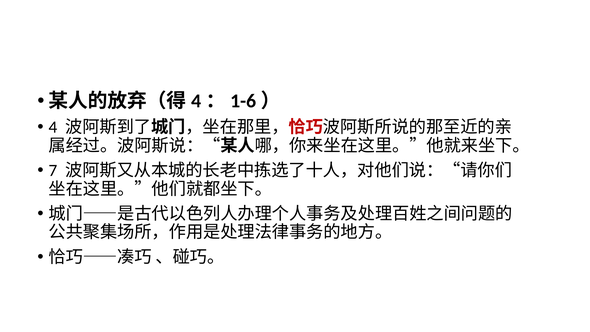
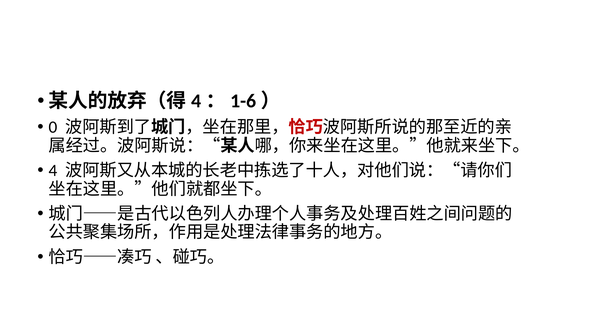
4: 4 -> 0
7: 7 -> 4
